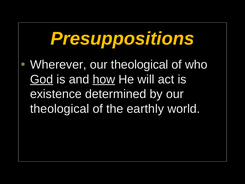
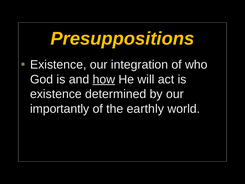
Wherever at (58, 65): Wherever -> Existence
theological at (140, 65): theological -> integration
God underline: present -> none
theological at (60, 109): theological -> importantly
